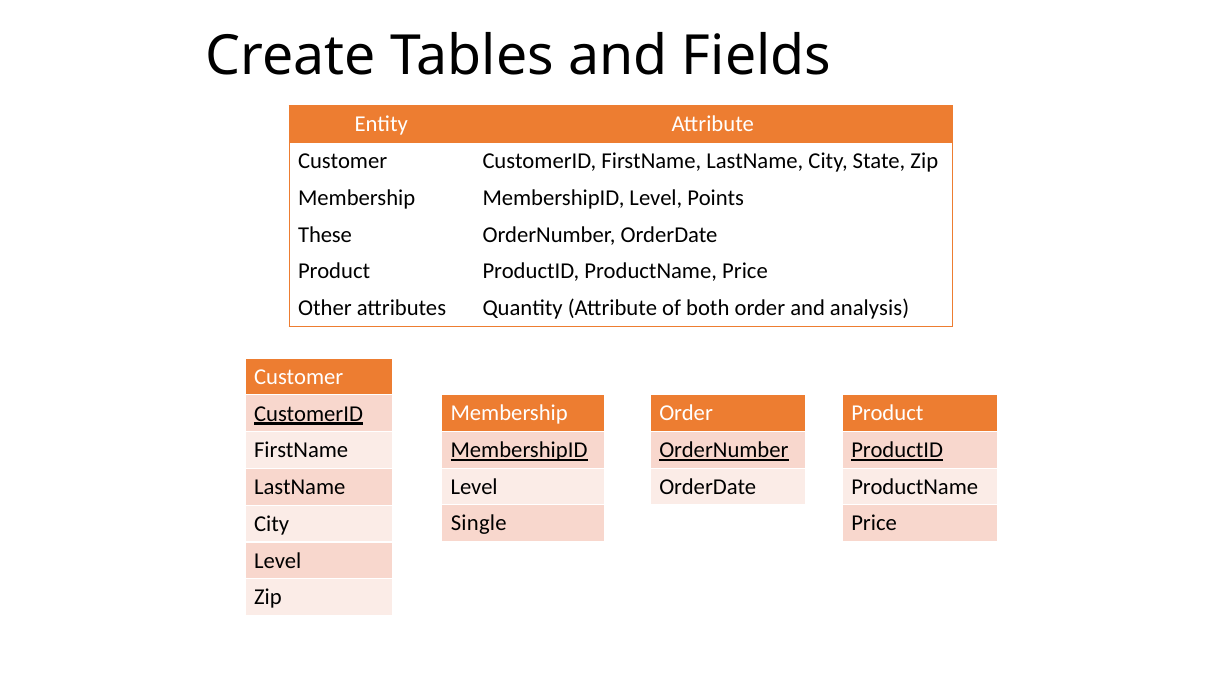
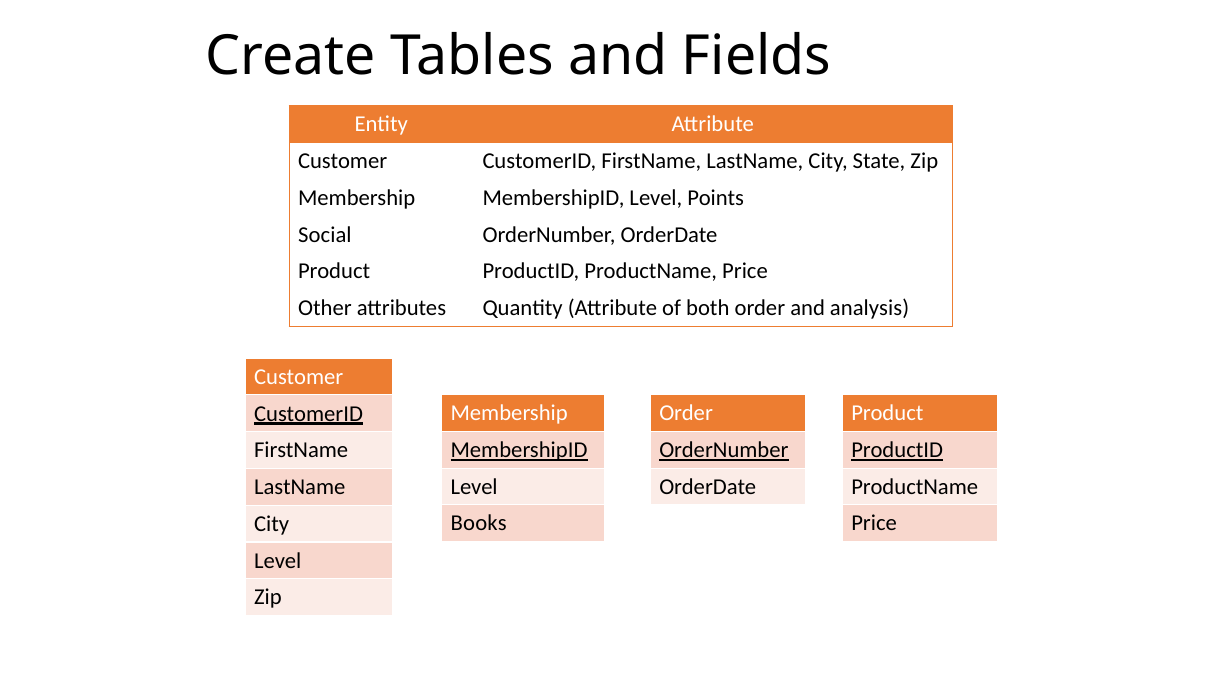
These: These -> Social
Single: Single -> Books
